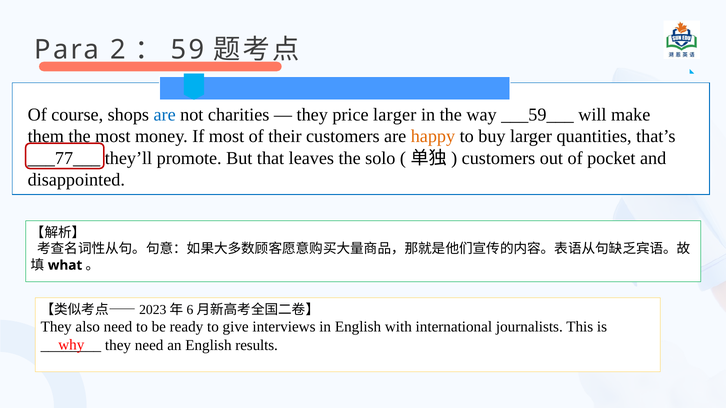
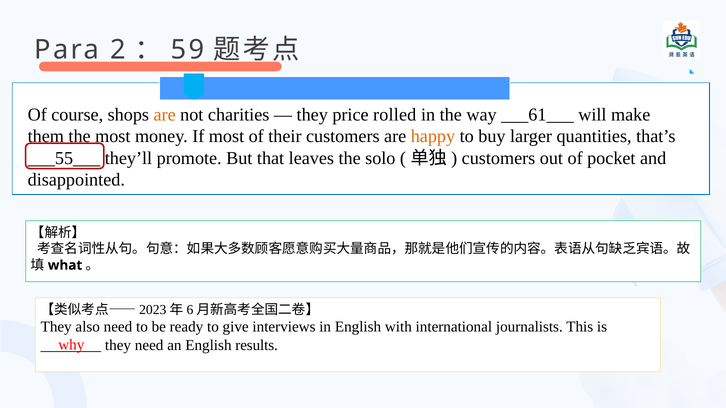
are at (165, 115) colour: blue -> orange
price larger: larger -> rolled
___59___: ___59___ -> ___61___
___77___: ___77___ -> ___55___
